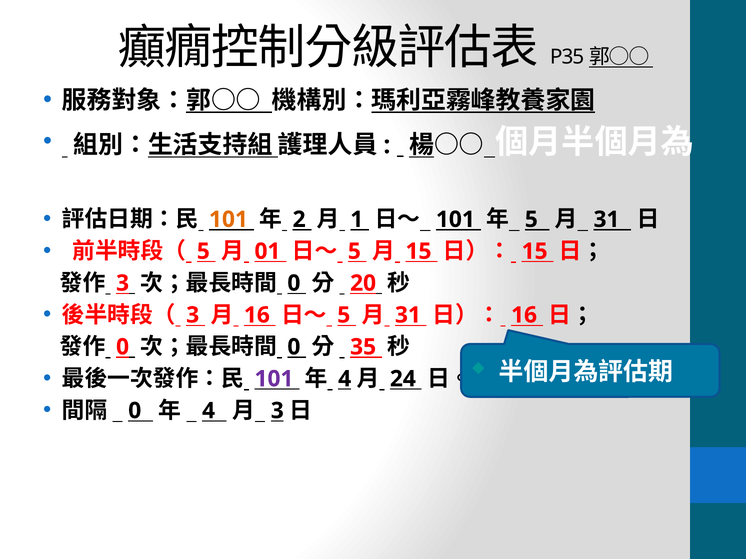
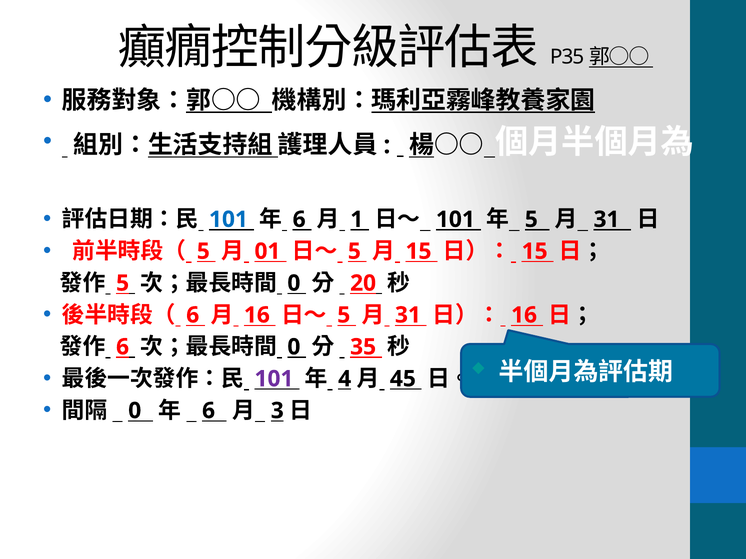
101 at (228, 220) colour: orange -> blue
2 at (299, 220): 2 -> 6
3 at (123, 283): 3 -> 5
3 at (193, 315): 3 -> 6
0 at (123, 347): 0 -> 6
24: 24 -> 45
4 at (209, 411): 4 -> 6
